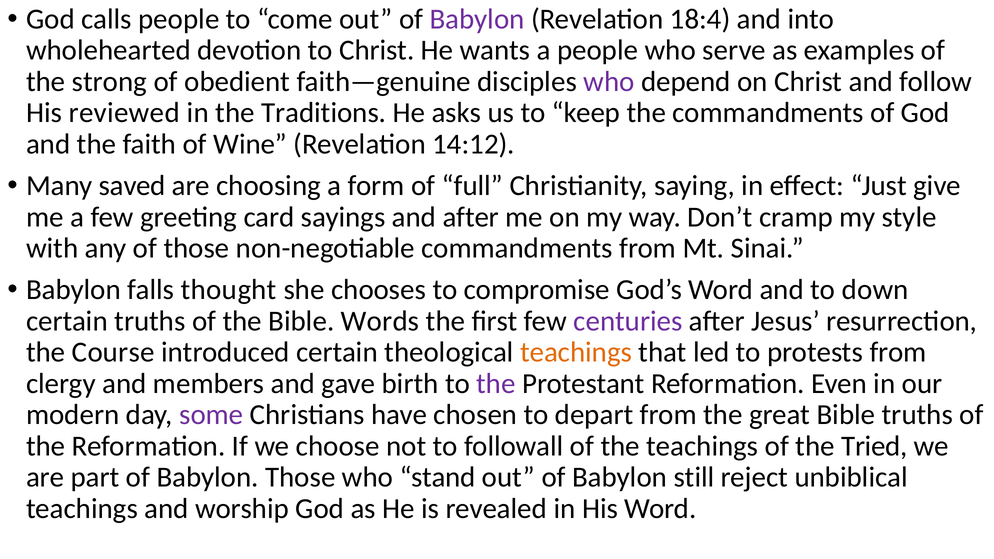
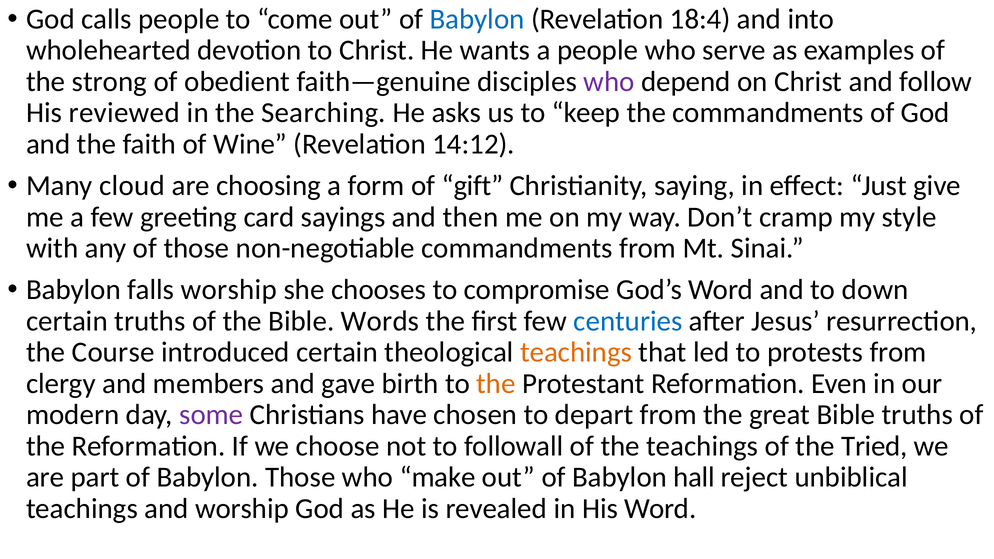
Babylon at (477, 19) colour: purple -> blue
Traditions: Traditions -> Searching
saved: saved -> cloud
full: full -> gift
and after: after -> then
falls thought: thought -> worship
centuries colour: purple -> blue
the at (496, 384) colour: purple -> orange
stand: stand -> make
still: still -> hall
